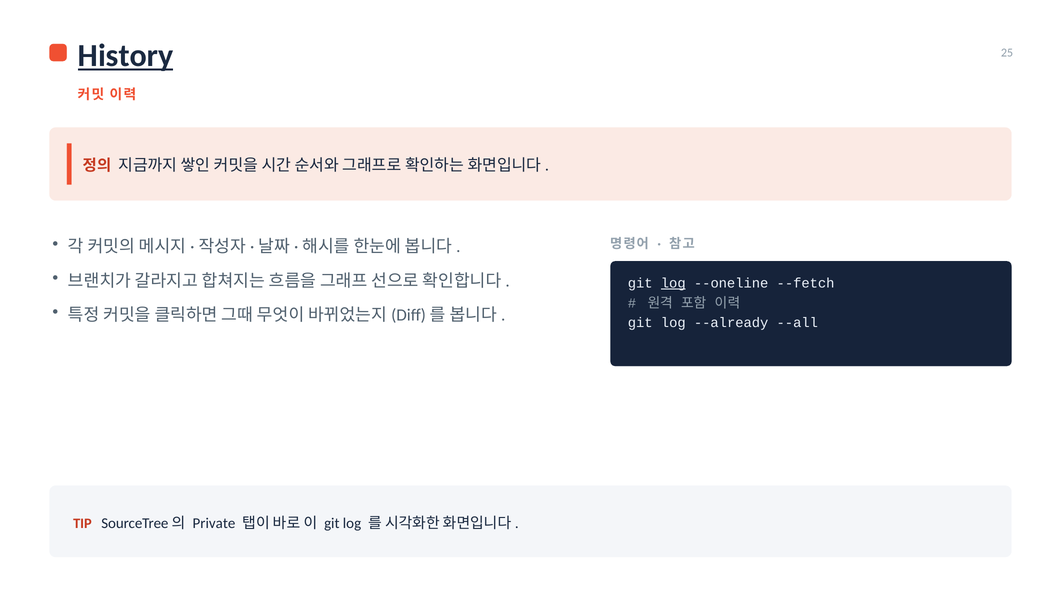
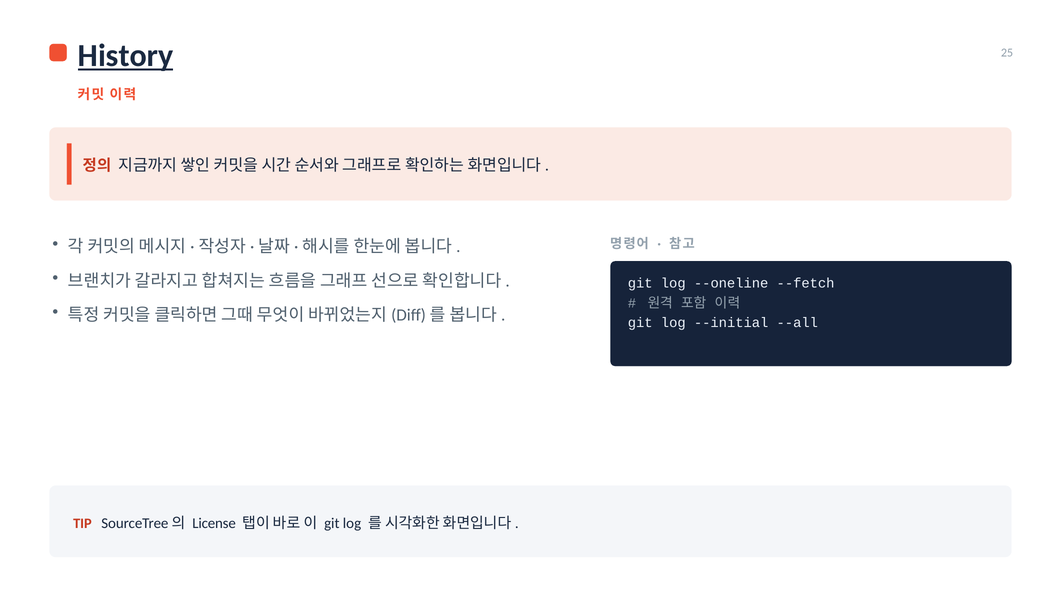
log at (673, 283) underline: present -> none
--already: --already -> --initial
Private: Private -> License
